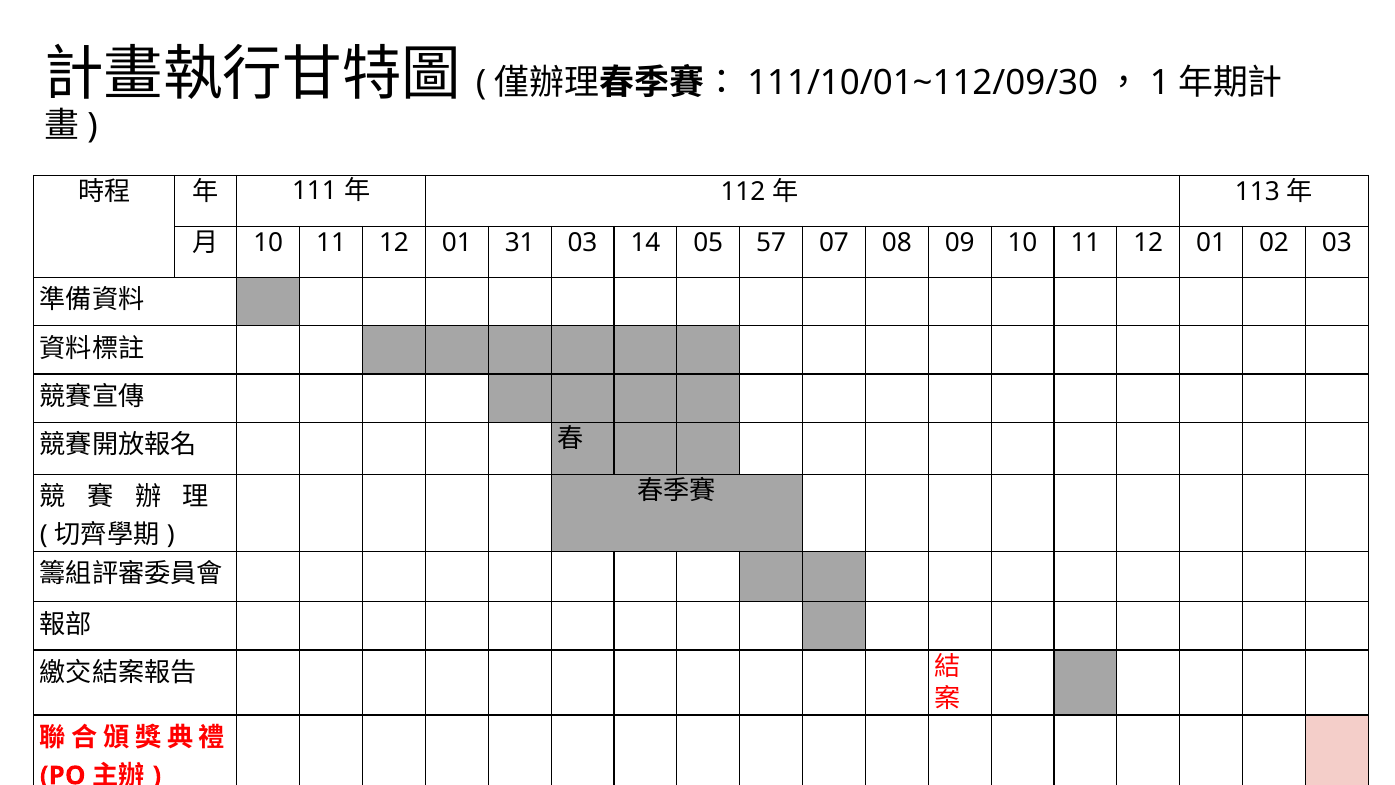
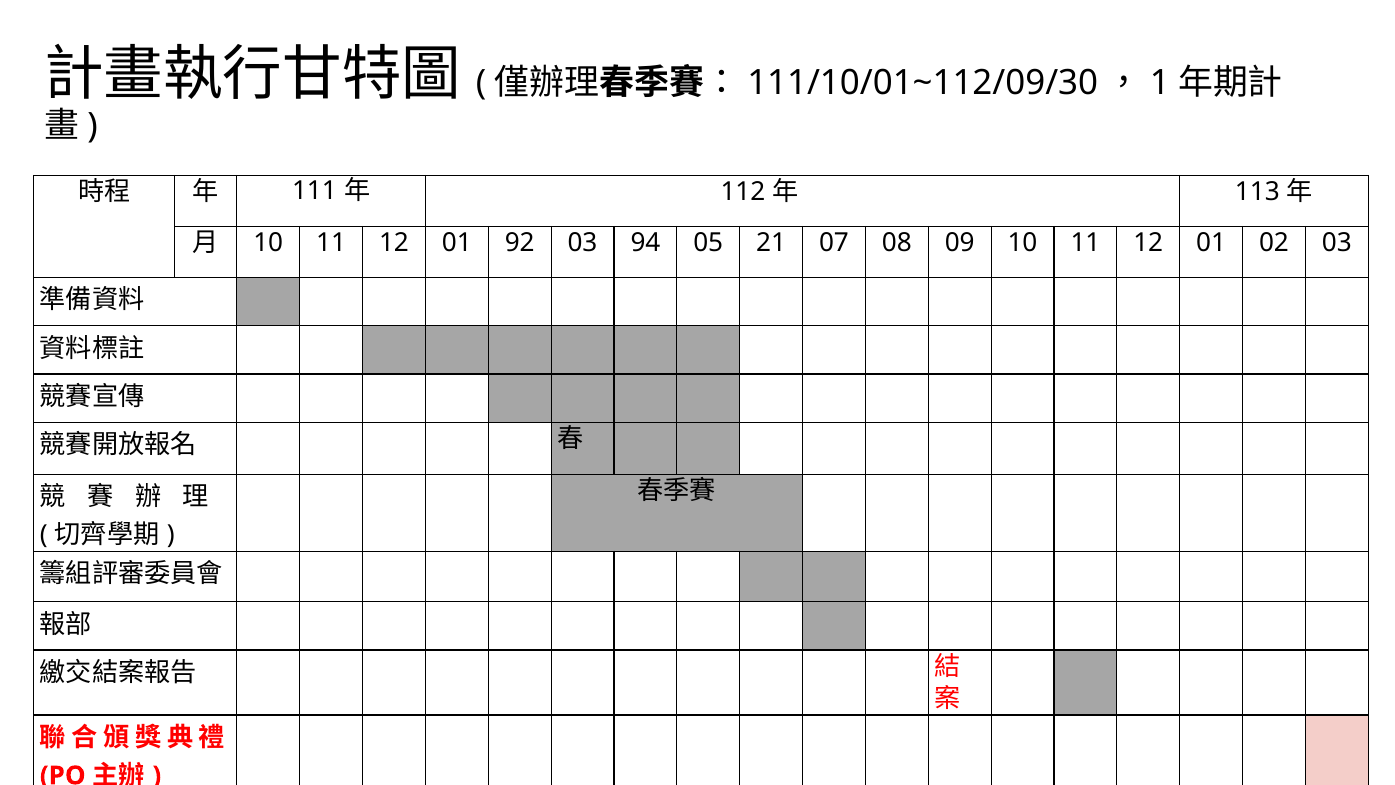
31: 31 -> 92
14: 14 -> 94
57: 57 -> 21
